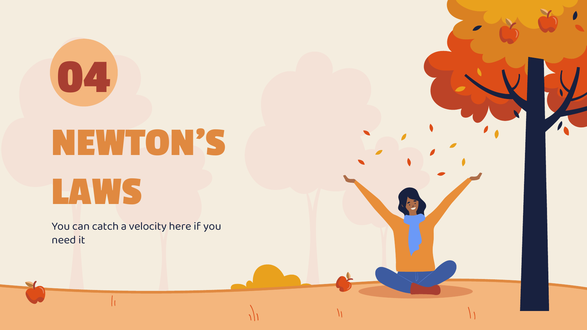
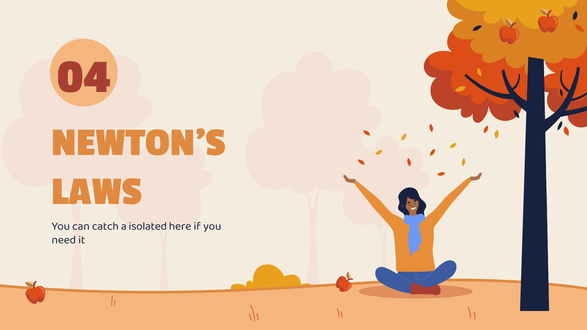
velocity: velocity -> isolated
